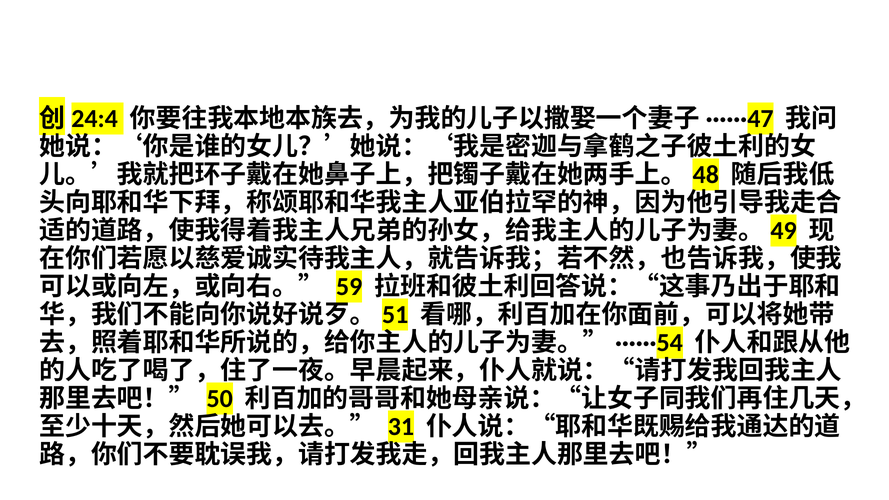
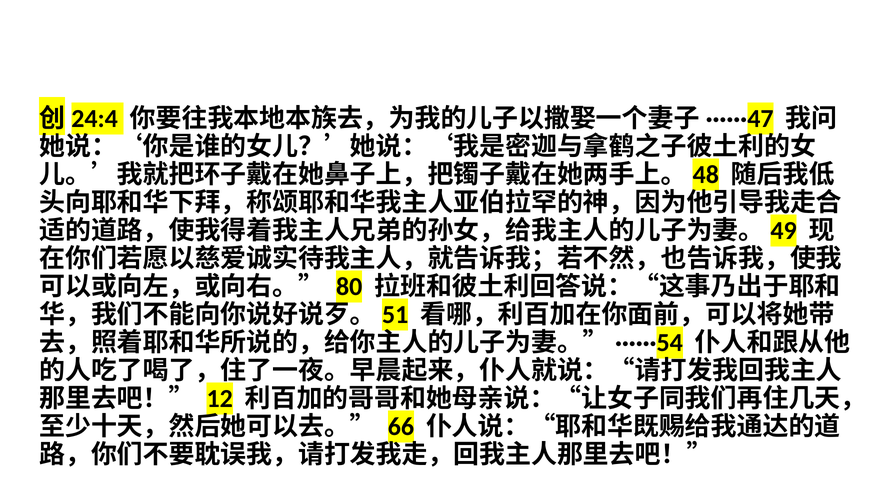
59: 59 -> 80
50: 50 -> 12
31: 31 -> 66
